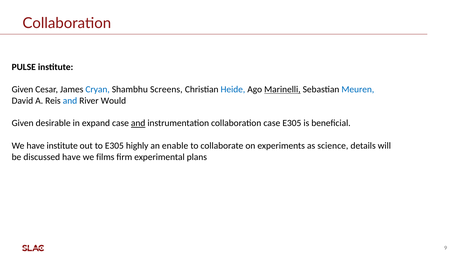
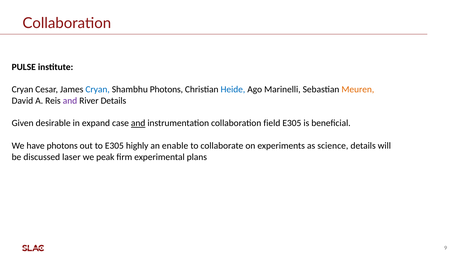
Given at (22, 90): Given -> Cryan
Shambhu Screens: Screens -> Photons
Marinelli underline: present -> none
Meuren colour: blue -> orange
and at (70, 101) colour: blue -> purple
River Would: Would -> Details
collaboration case: case -> field
have institute: institute -> photons
discussed have: have -> laser
films: films -> peak
